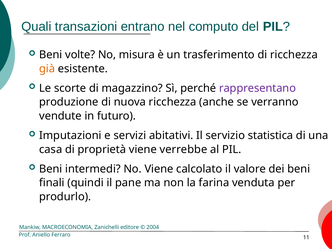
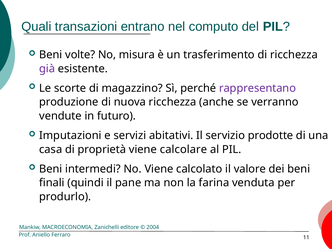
già colour: orange -> purple
statistica: statistica -> prodotte
verrebbe: verrebbe -> calcolare
